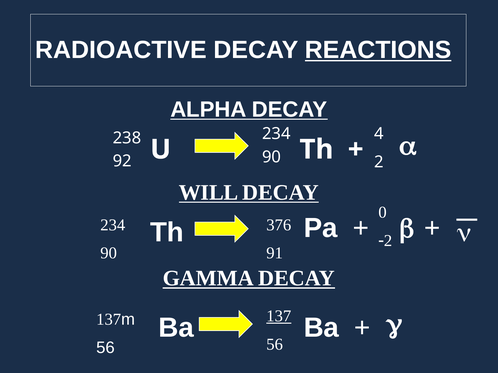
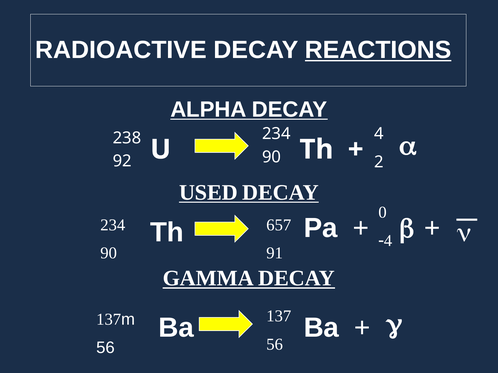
WILL: WILL -> USED
376: 376 -> 657
-2: -2 -> -4
137 at (279, 317) underline: present -> none
